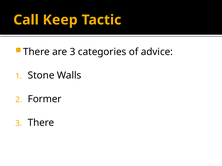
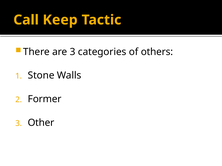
advice: advice -> others
3 There: There -> Other
